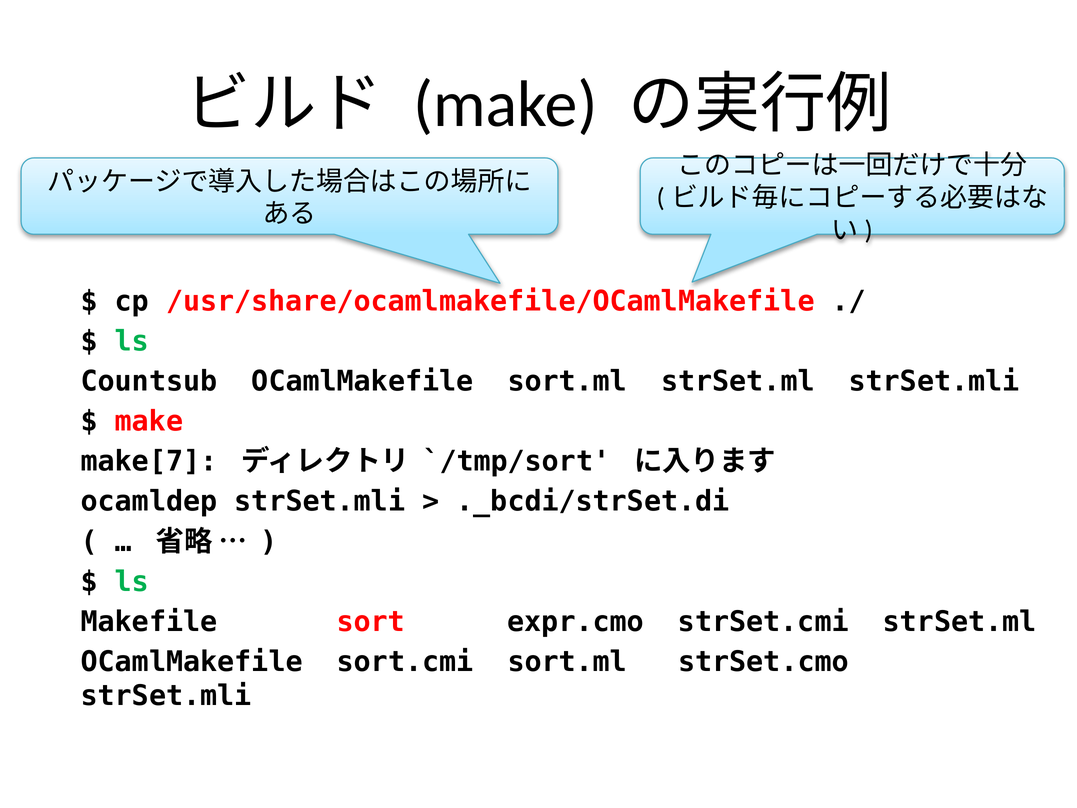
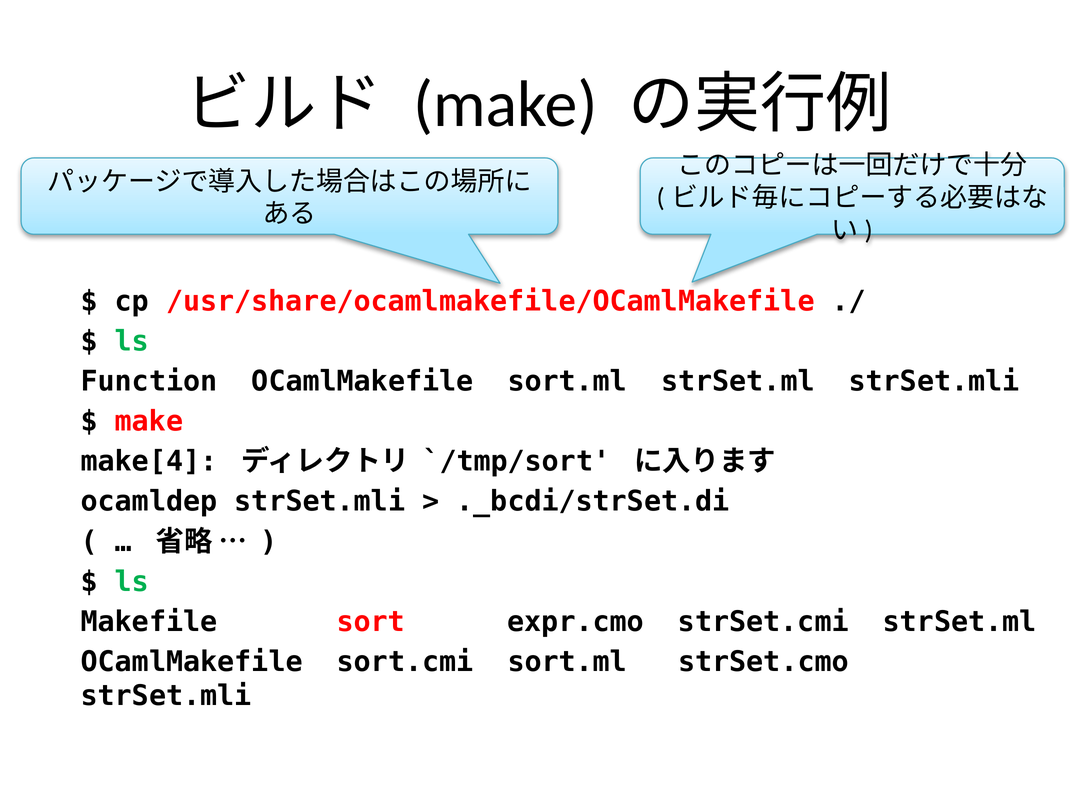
Countsub: Countsub -> Function
make[7: make[7 -> make[4
